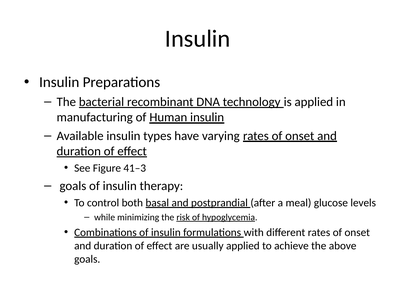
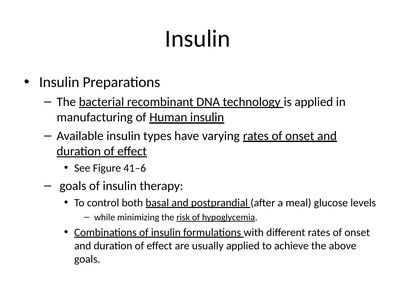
41–3: 41–3 -> 41–6
